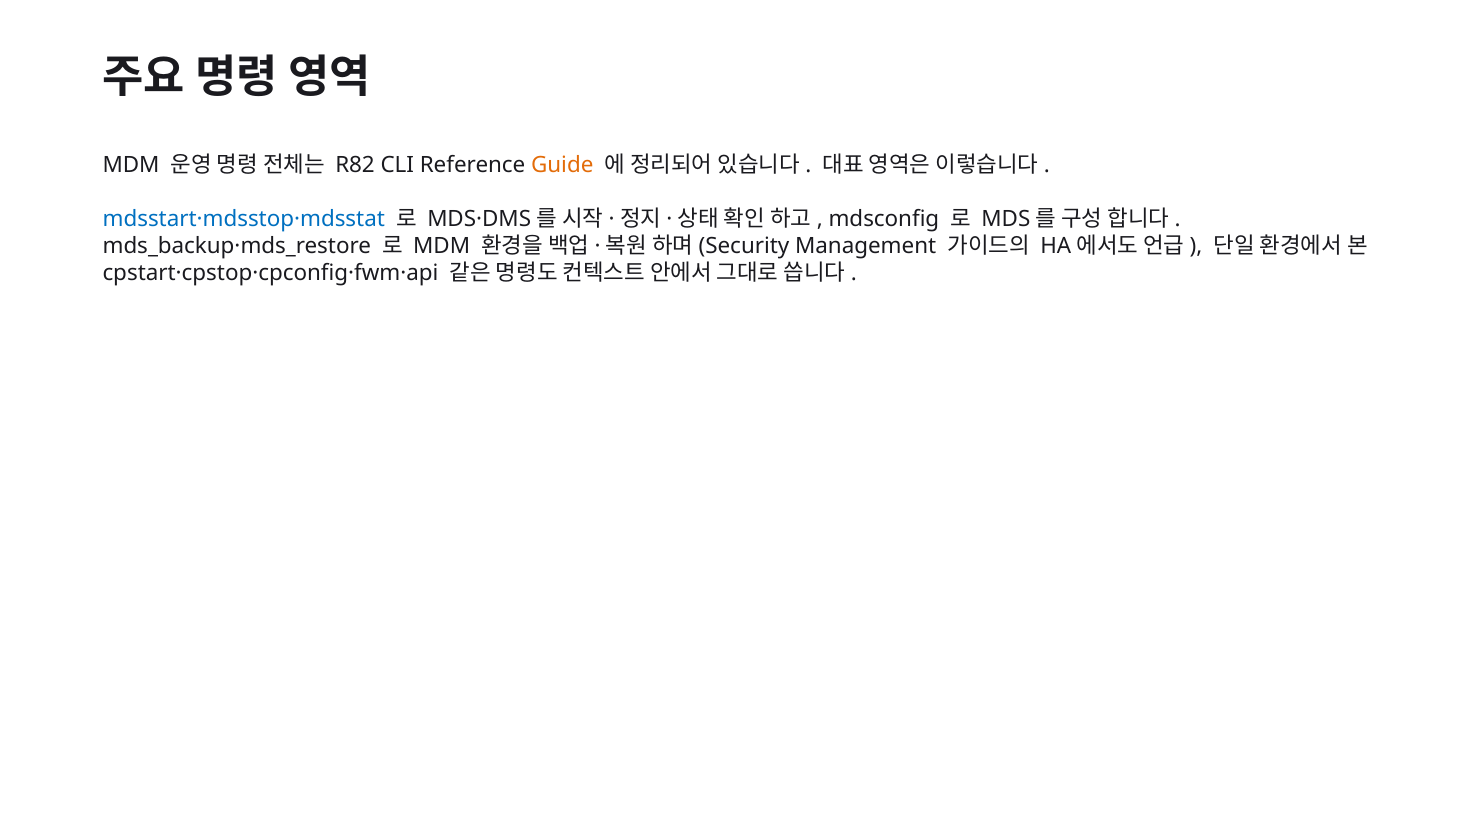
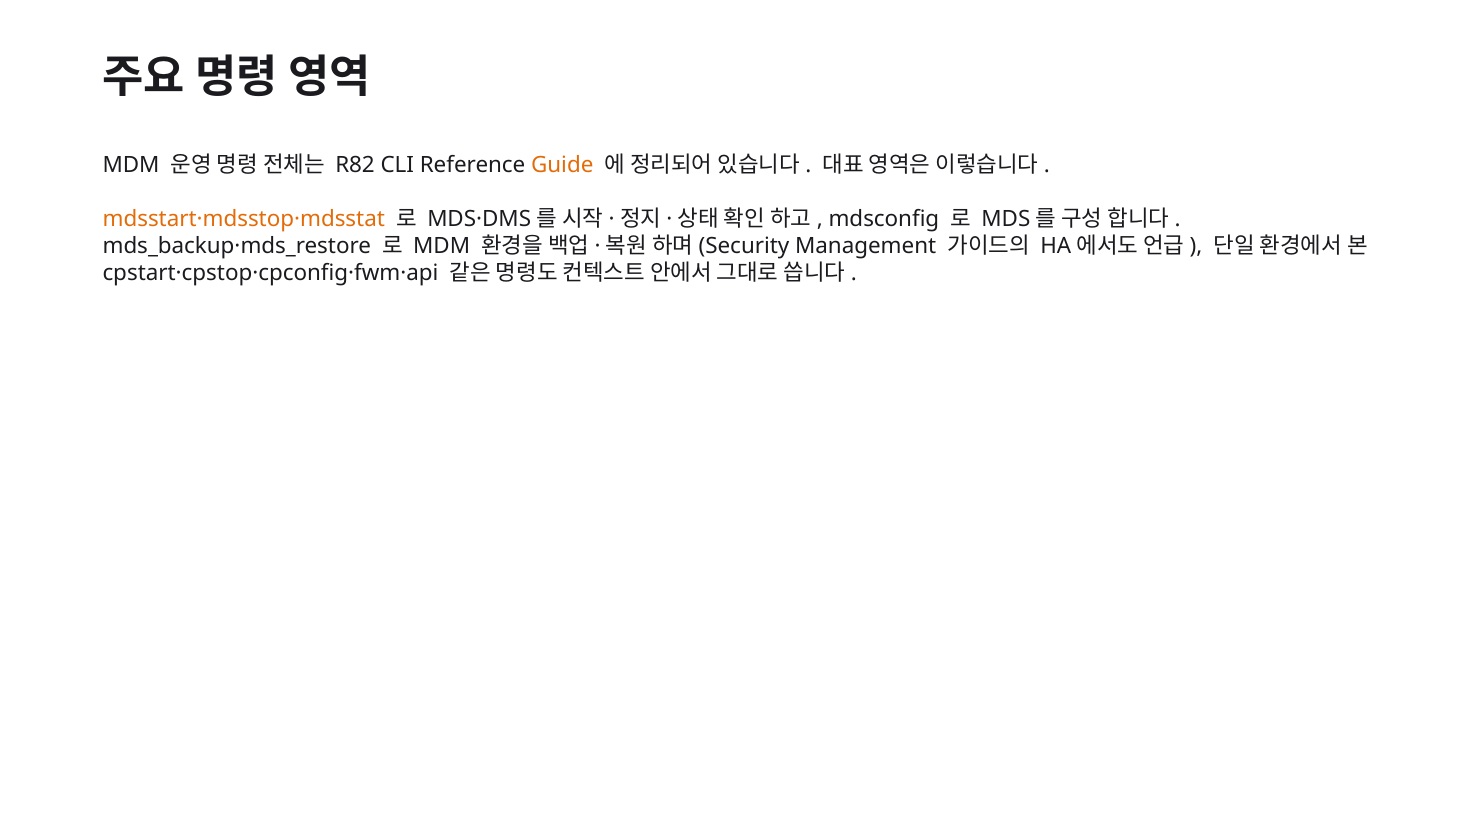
mdsstart·mdsstop·mdsstat colour: blue -> orange
